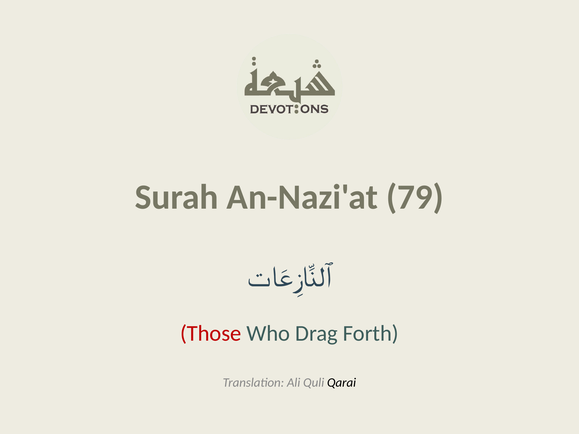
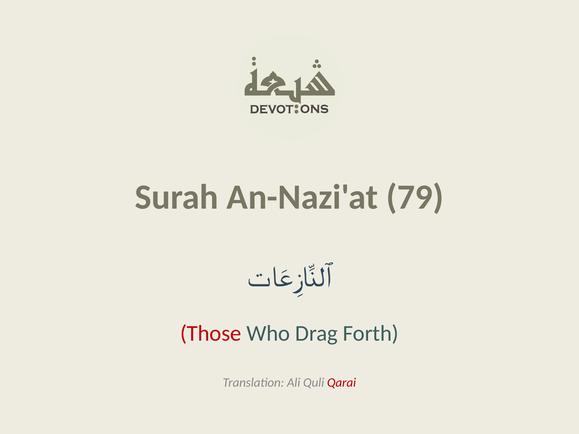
Qarai colour: black -> red
